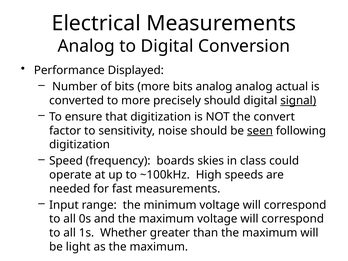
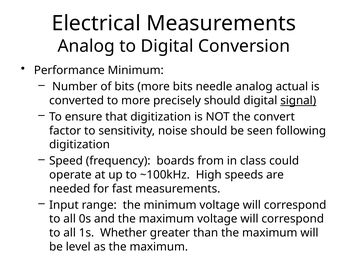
Performance Displayed: Displayed -> Minimum
bits analog: analog -> needle
seen underline: present -> none
skies: skies -> from
light: light -> level
